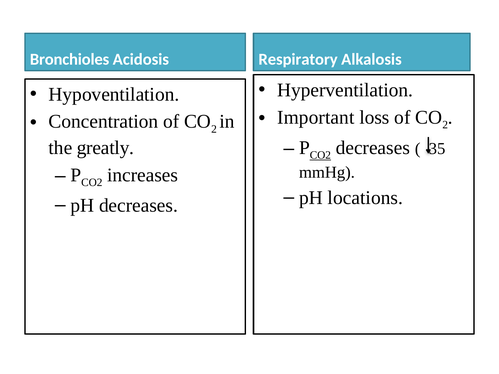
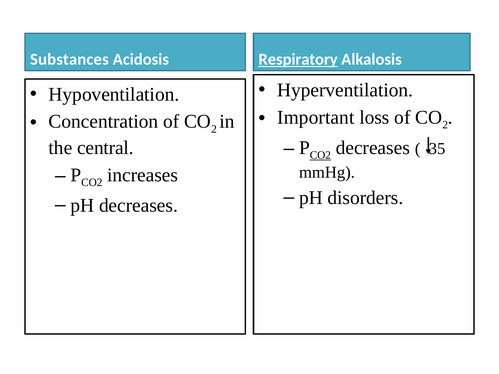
Bronchioles: Bronchioles -> Substances
Respiratory underline: none -> present
greatly: greatly -> central
locations: locations -> disorders
